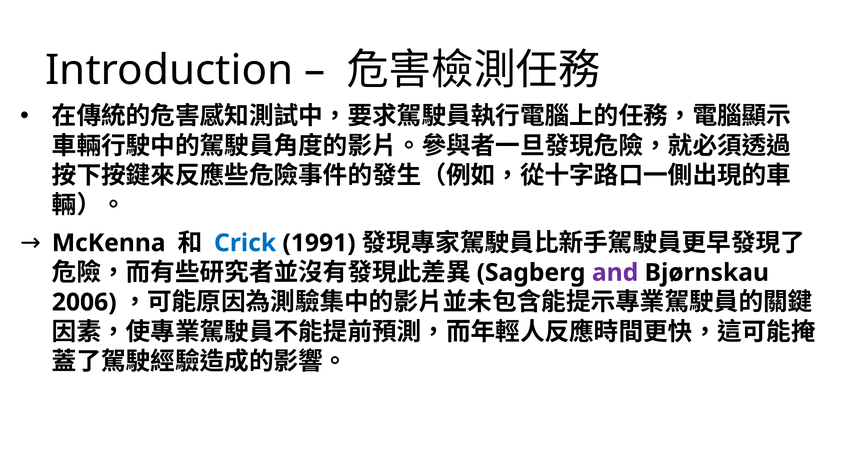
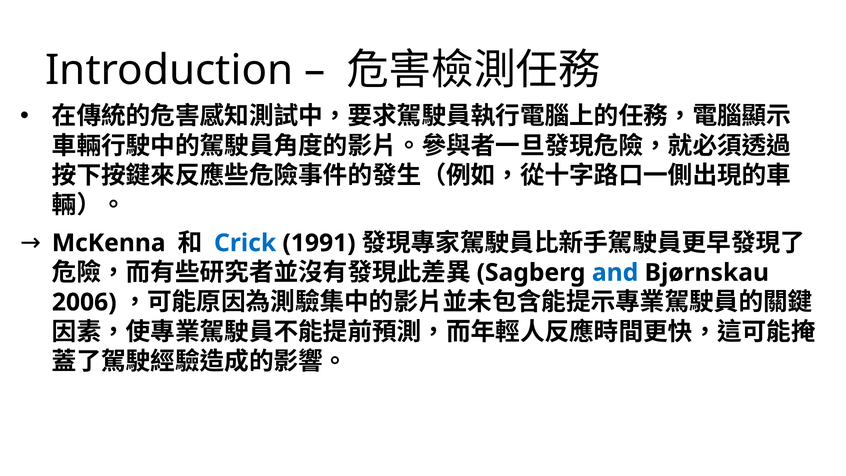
and colour: purple -> blue
